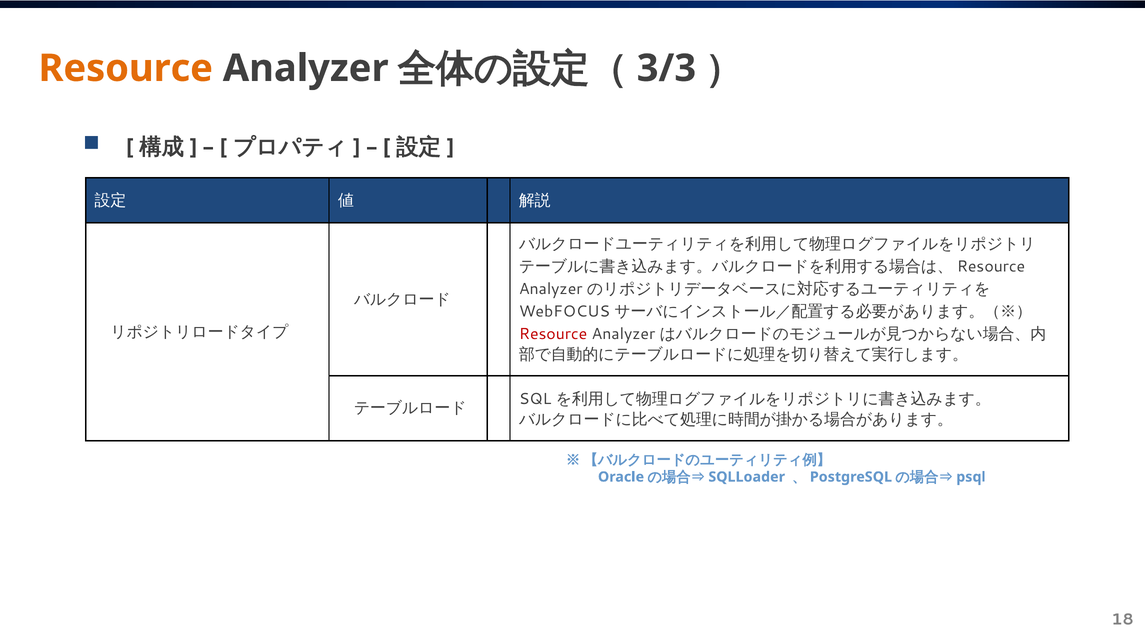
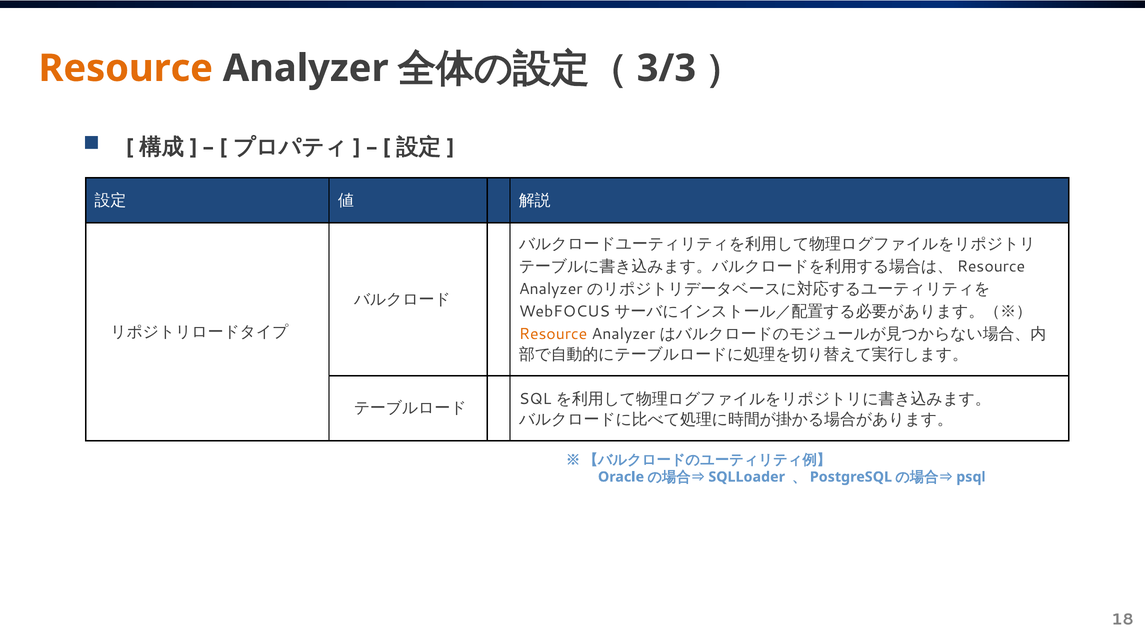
Resource at (553, 334) colour: red -> orange
